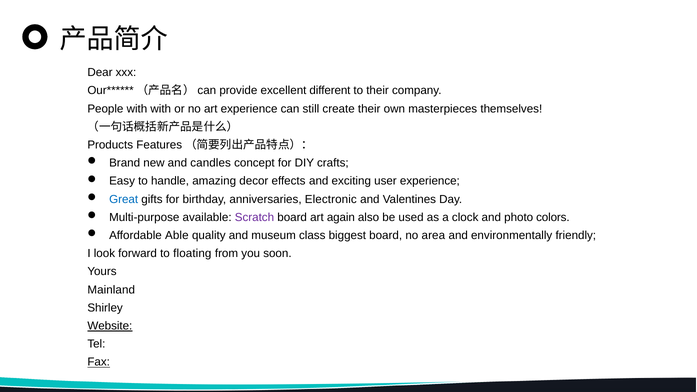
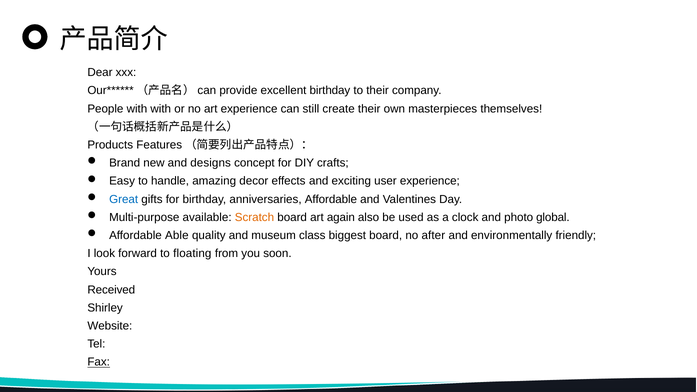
excellent different: different -> birthday
candles: candles -> designs
anniversaries Electronic: Electronic -> Affordable
Scratch colour: purple -> orange
colors: colors -> global
area: area -> after
Mainland: Mainland -> Received
Website underline: present -> none
